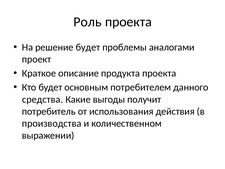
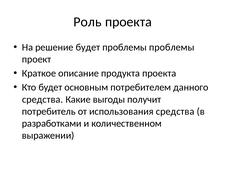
проблемы аналогами: аналогами -> проблемы
использования действия: действия -> средства
производства: производства -> разработками
